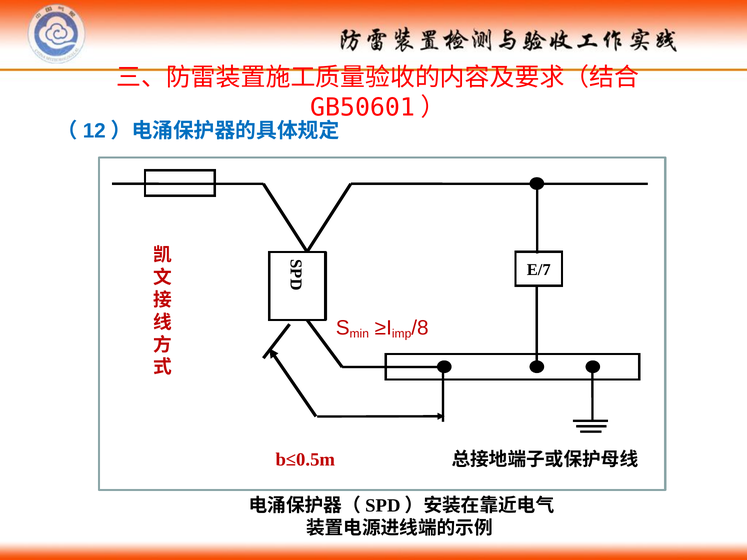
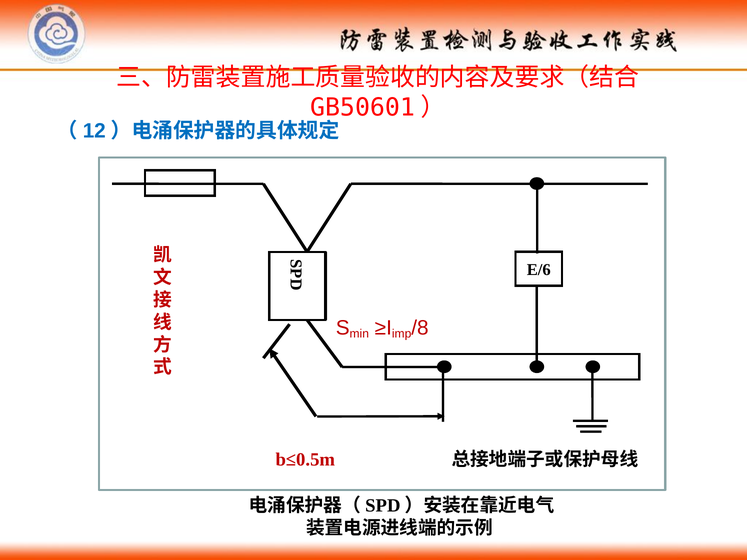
E/7: E/7 -> E/6
